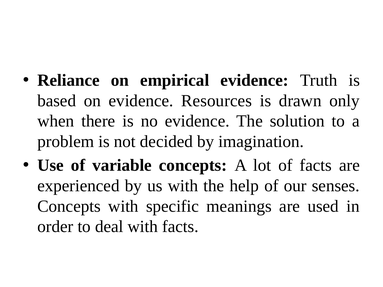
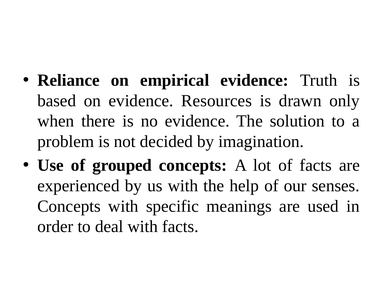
variable: variable -> grouped
